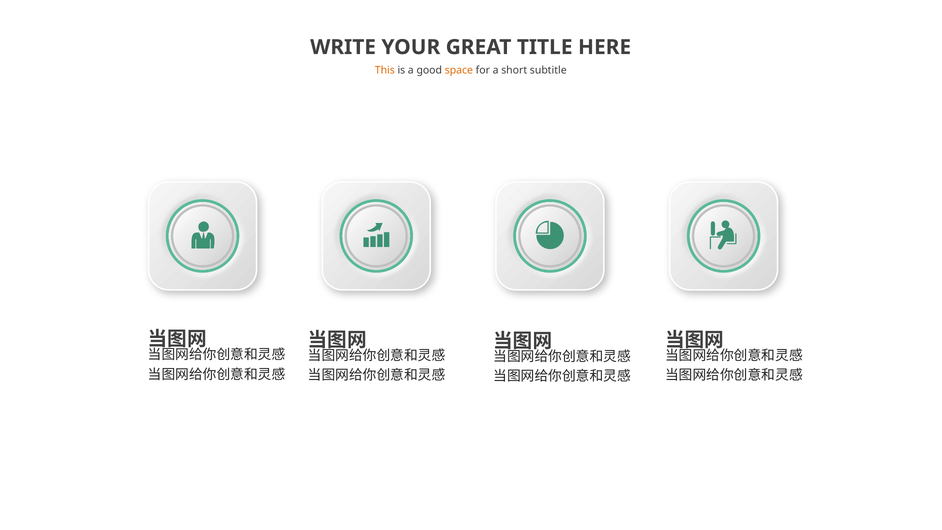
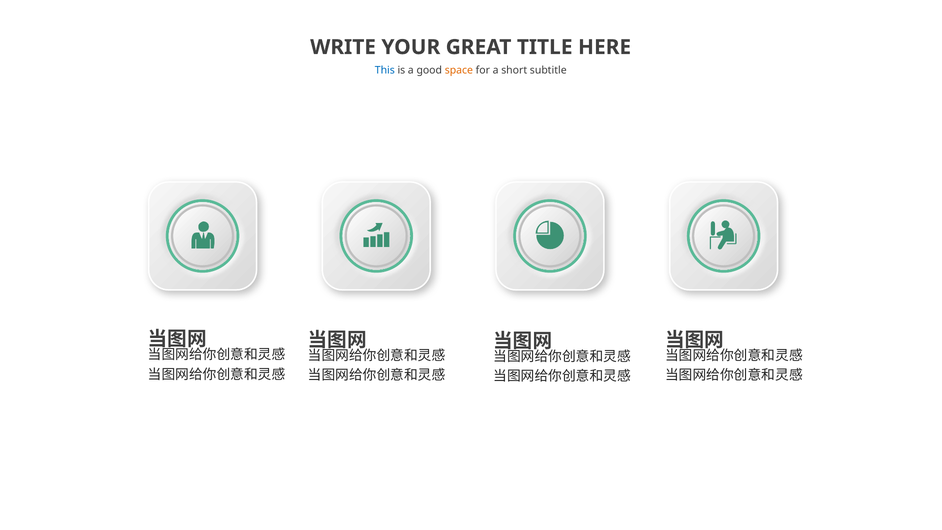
This colour: orange -> blue
